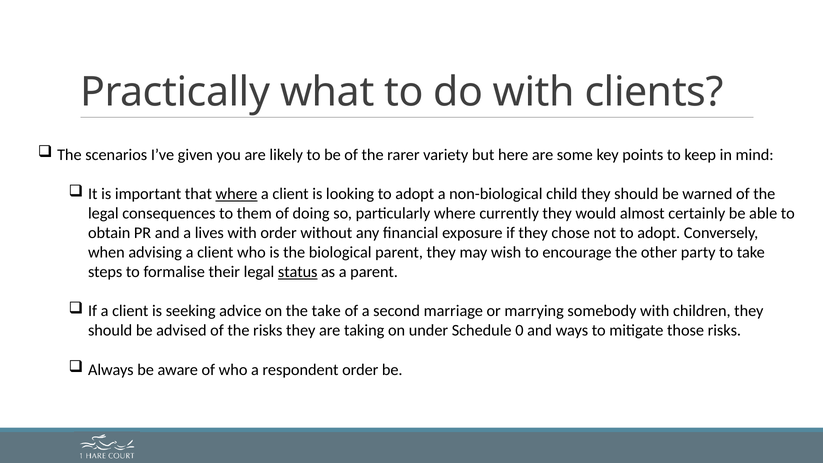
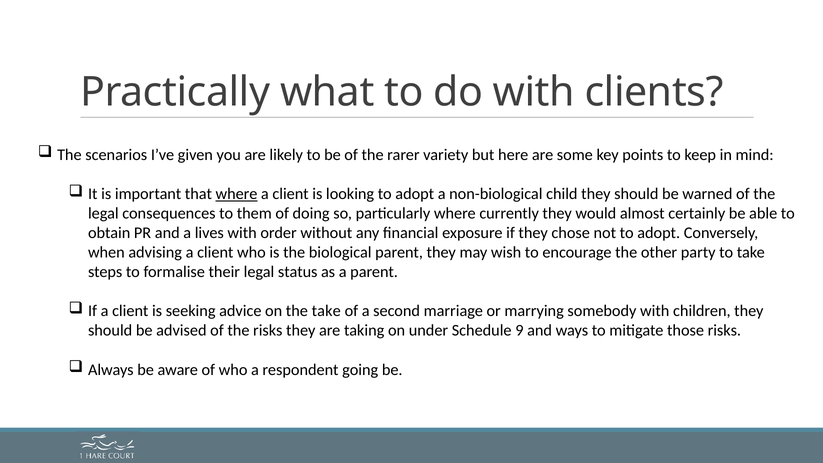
status underline: present -> none
0: 0 -> 9
respondent order: order -> going
